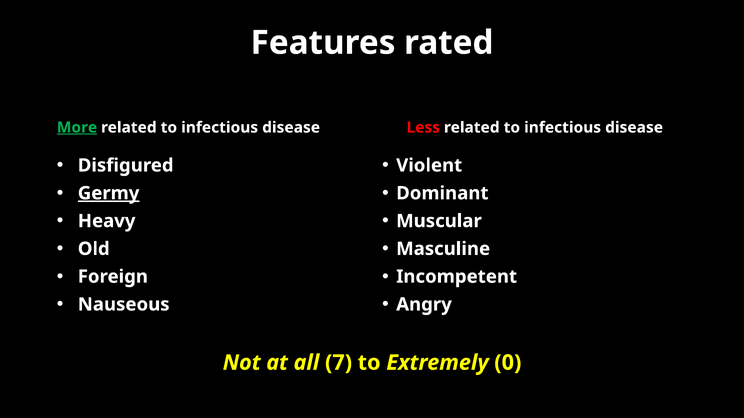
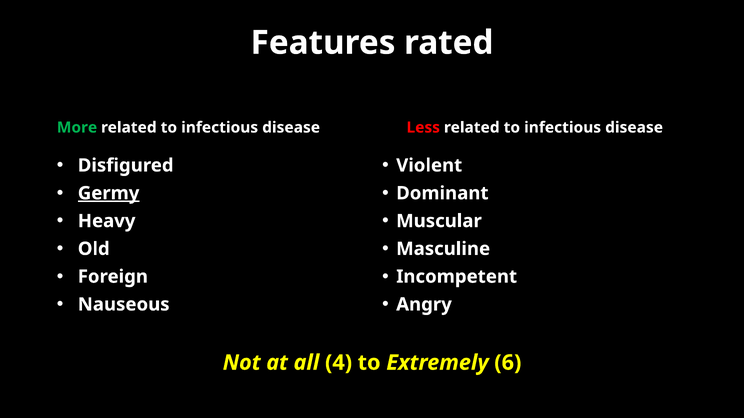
More underline: present -> none
7: 7 -> 4
0: 0 -> 6
